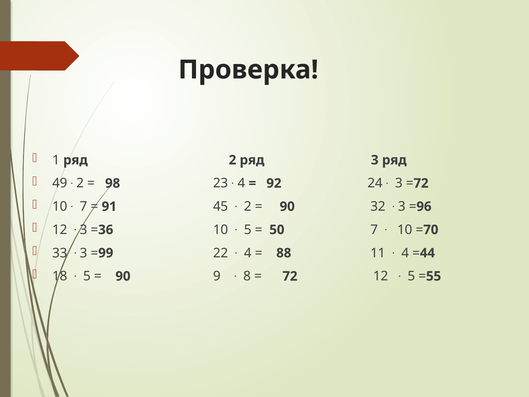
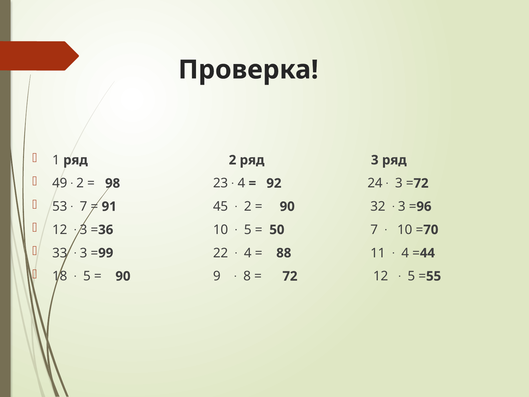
10 at (60, 206): 10 -> 53
